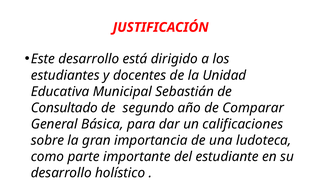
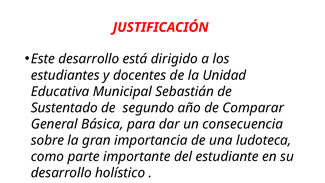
Consultado: Consultado -> Sustentado
calificaciones: calificaciones -> consecuencia
